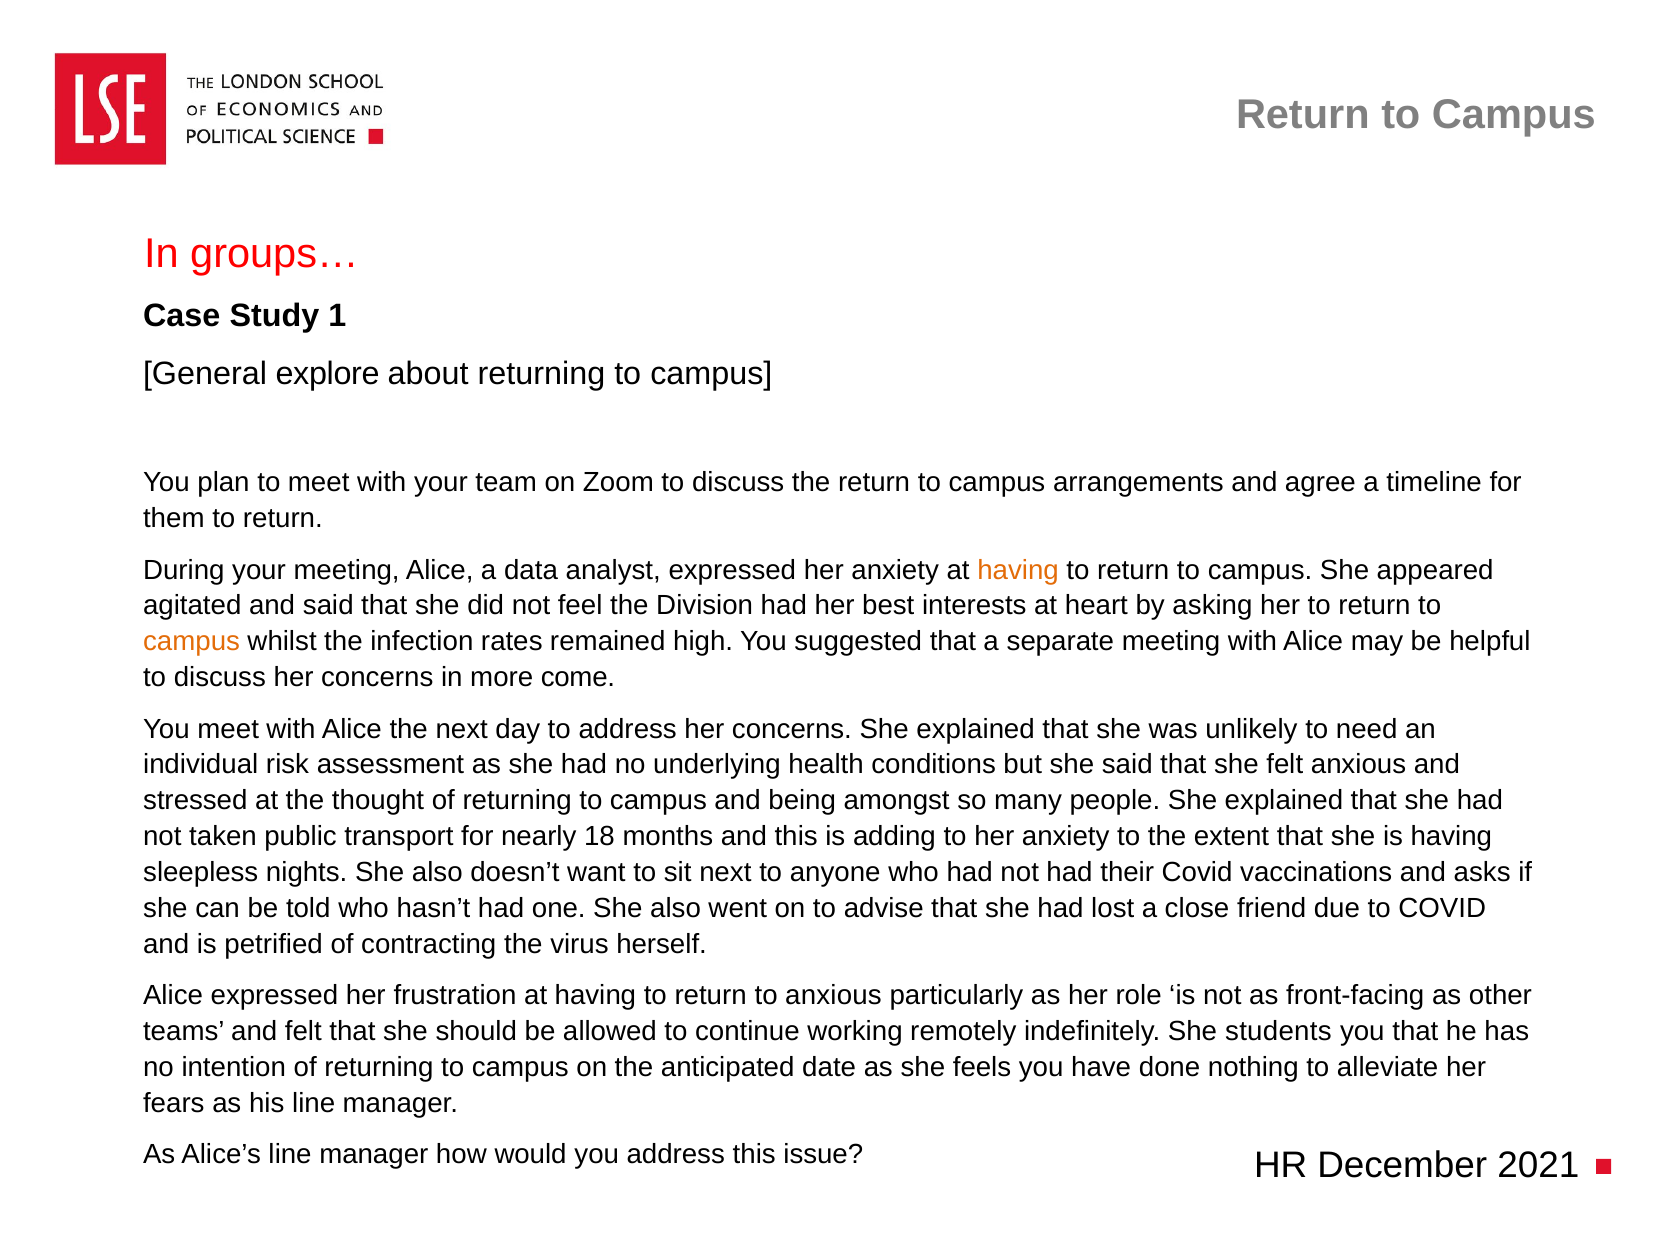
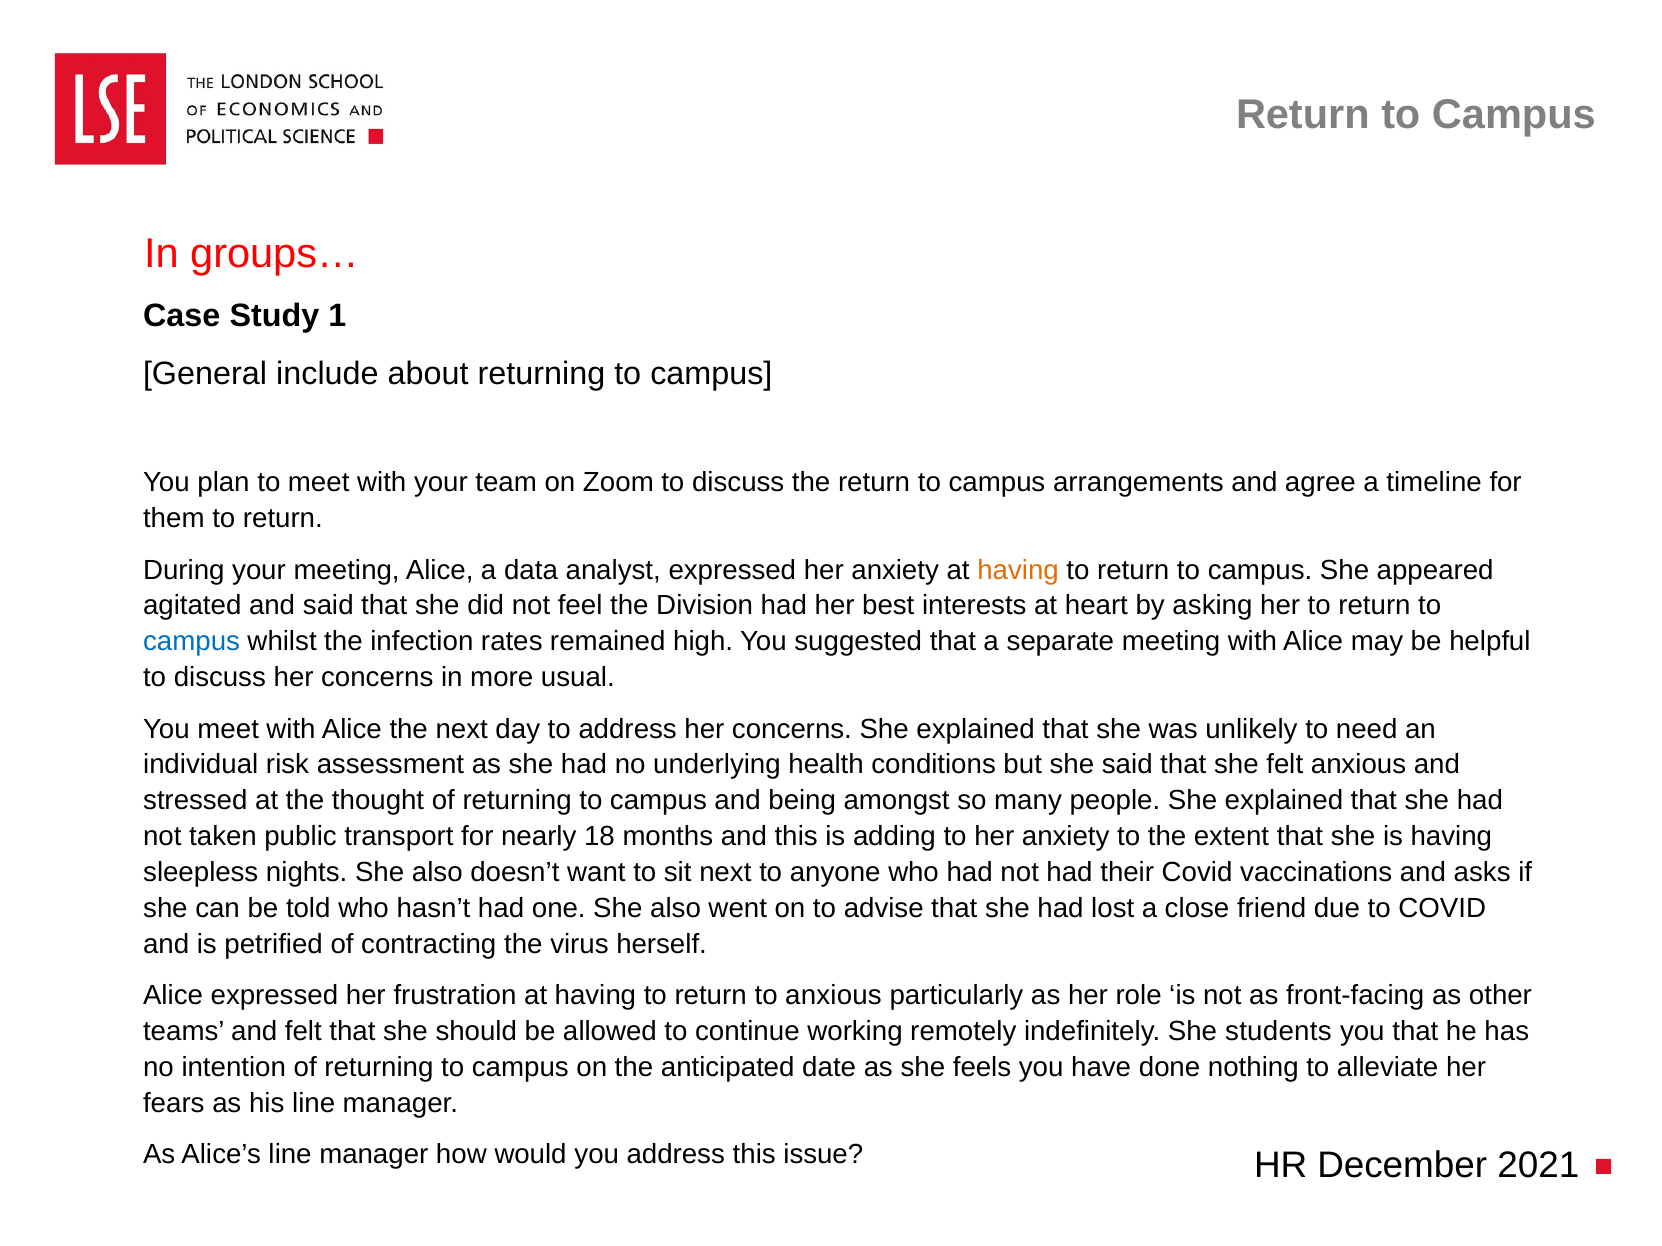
explore: explore -> include
campus at (192, 642) colour: orange -> blue
come: come -> usual
